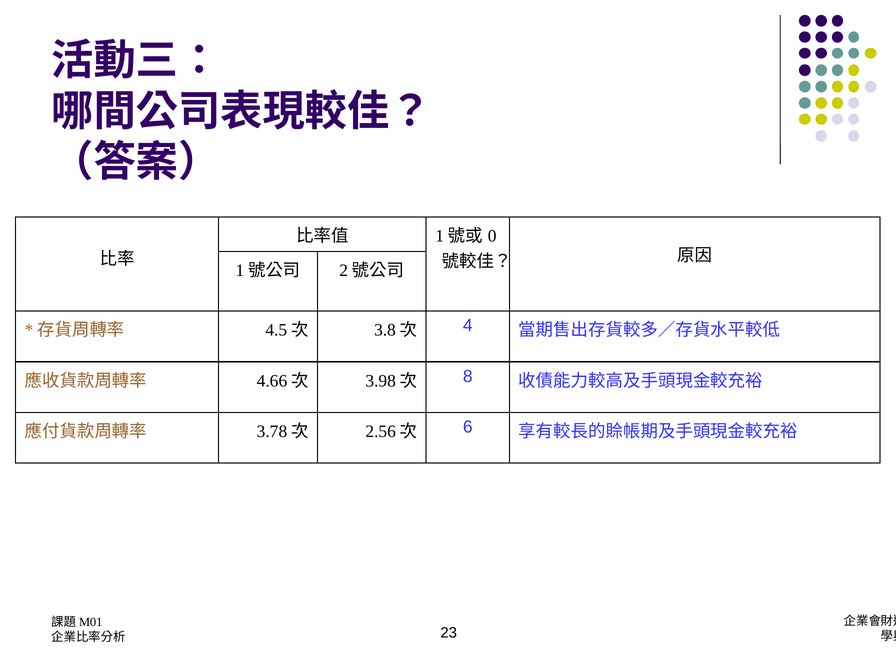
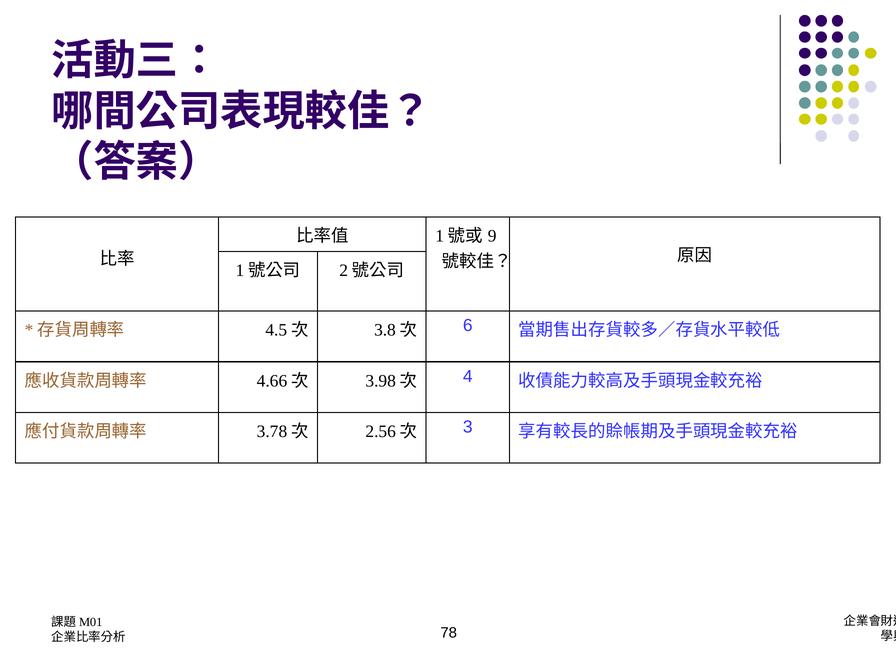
0: 0 -> 9
4: 4 -> 6
8: 8 -> 4
6: 6 -> 3
23: 23 -> 78
